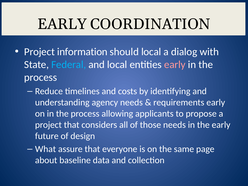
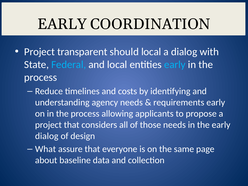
information: information -> transparent
early at (175, 65) colour: pink -> light blue
future at (47, 136): future -> dialog
